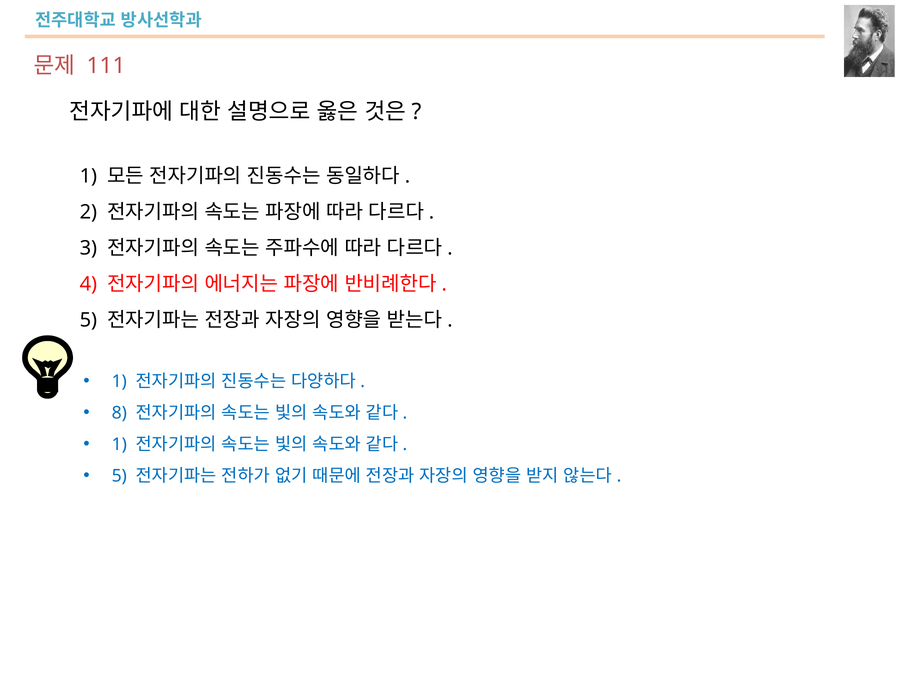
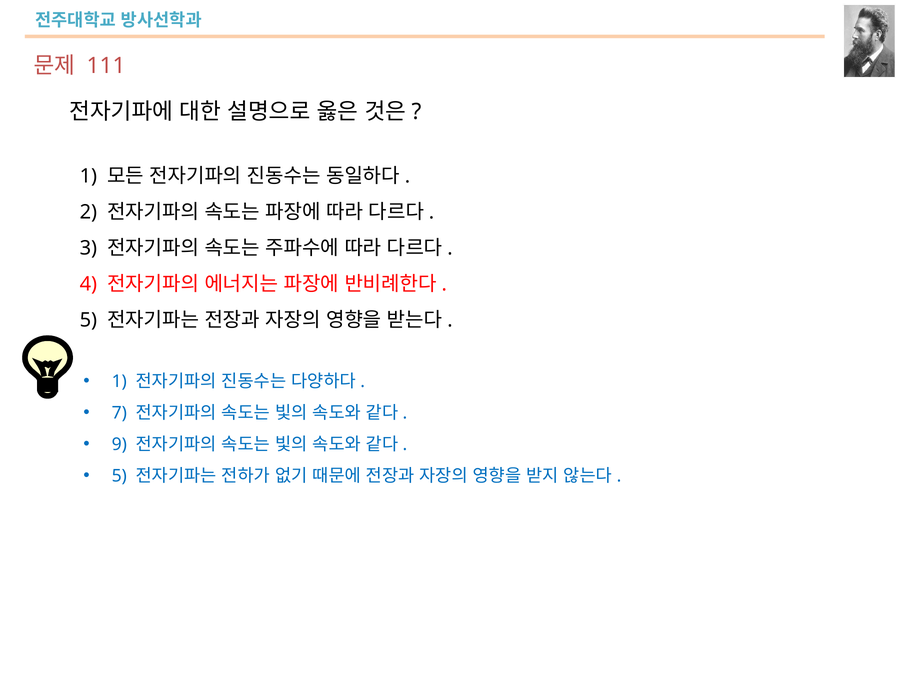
8: 8 -> 7
1 at (119, 445): 1 -> 9
